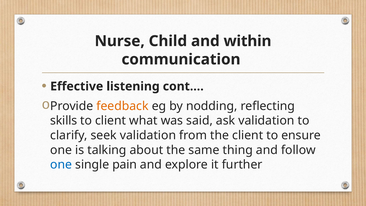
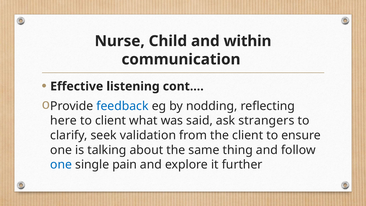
feedback colour: orange -> blue
skills: skills -> here
ask validation: validation -> strangers
